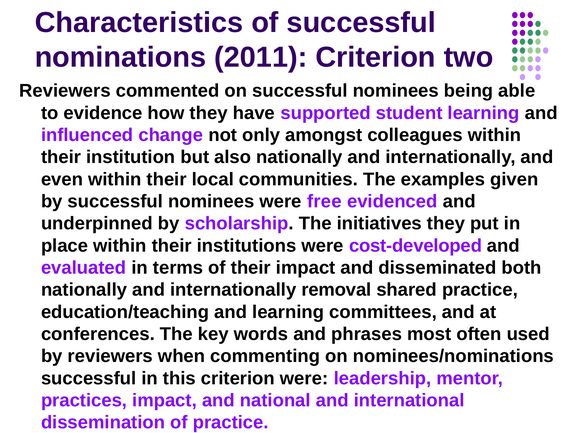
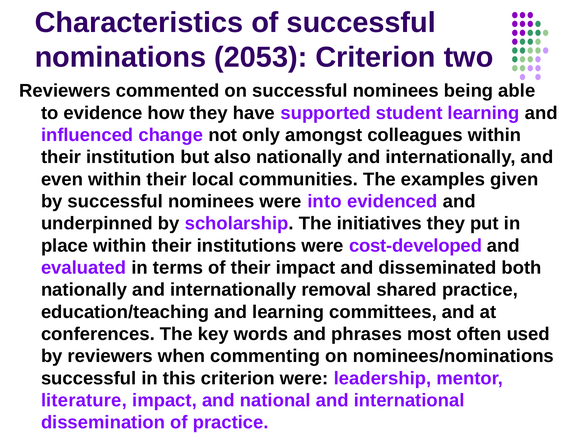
2011: 2011 -> 2053
free: free -> into
practices: practices -> literature
